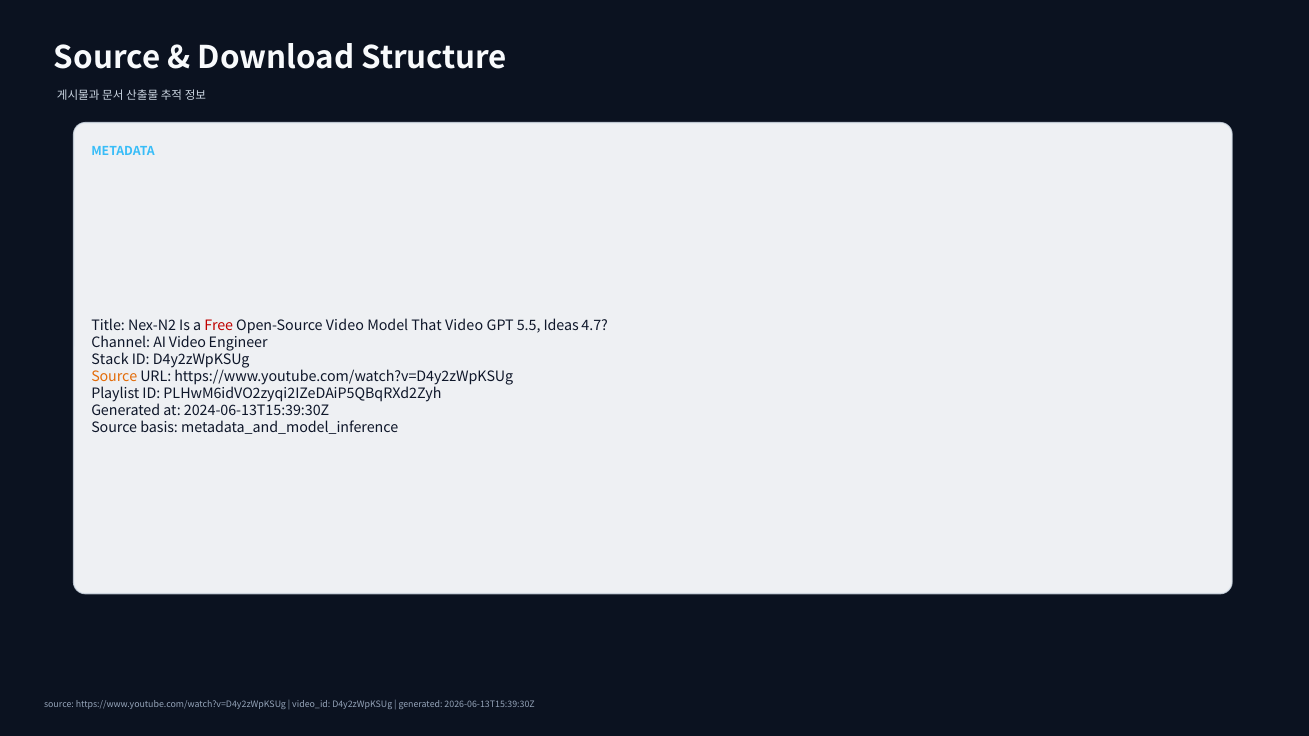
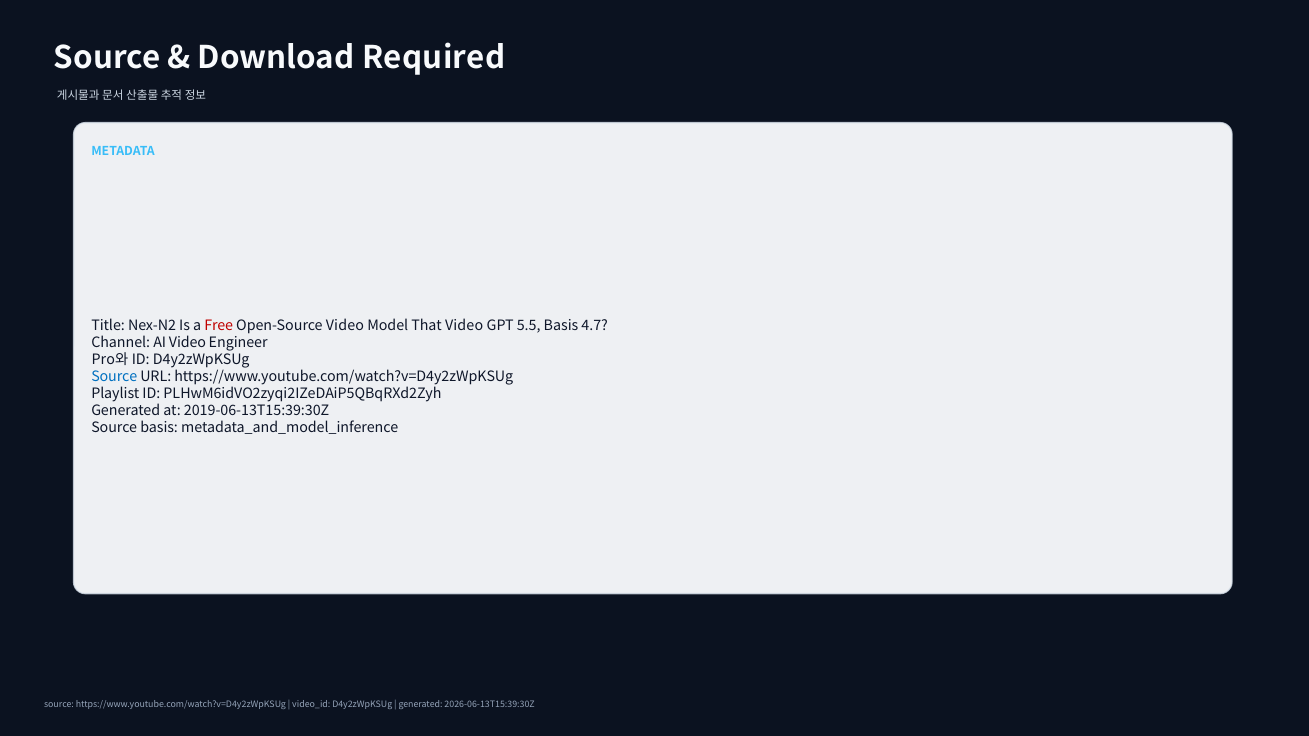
Structure: Structure -> Required
5.5 Ideas: Ideas -> Basis
Stack: Stack -> Pro와
Source at (114, 377) colour: orange -> blue
2024-06-13T15:39:30Z: 2024-06-13T15:39:30Z -> 2019-06-13T15:39:30Z
